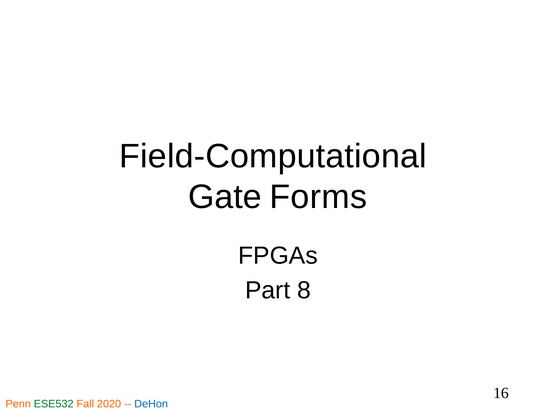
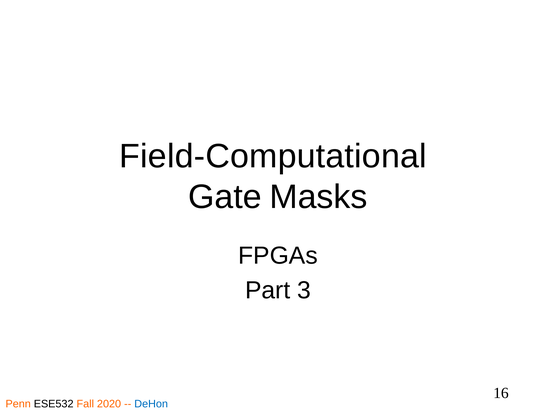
Forms: Forms -> Masks
8: 8 -> 3
ESE532 colour: green -> black
